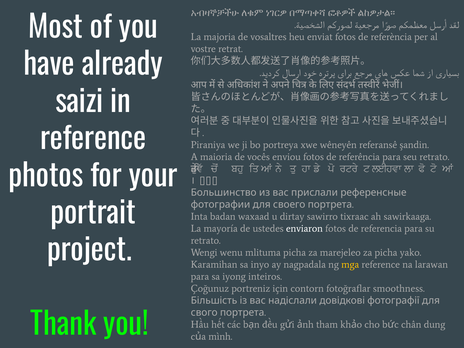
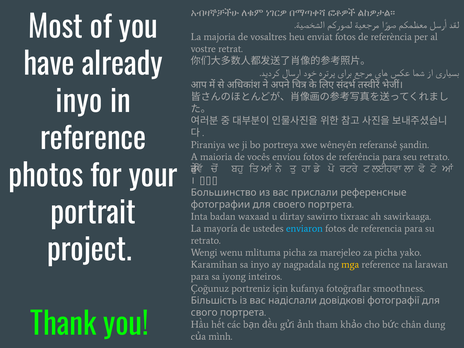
saizi at (79, 102): saizi -> inyo
enviaron colour: white -> light blue
contorn: contorn -> kufanya
